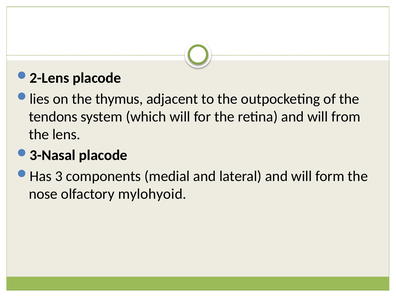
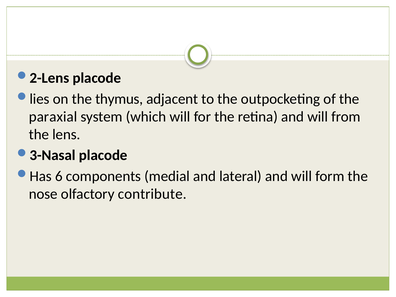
tendons: tendons -> paraxial
3: 3 -> 6
mylohyoid: mylohyoid -> contribute
